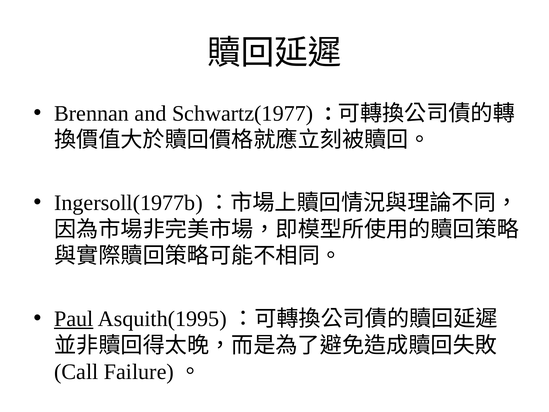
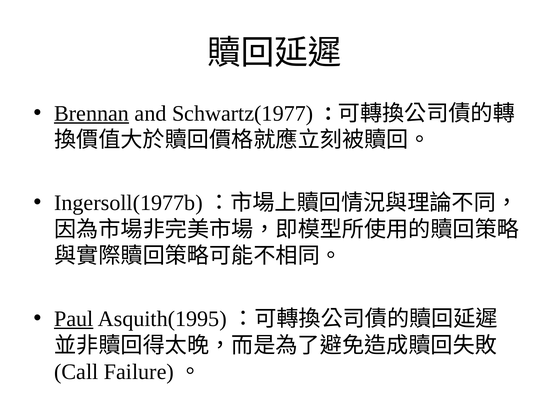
Brennan underline: none -> present
